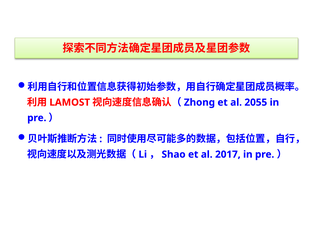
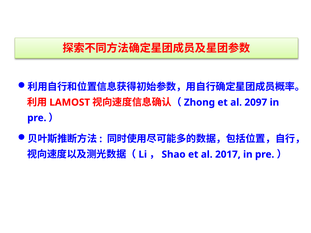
2055: 2055 -> 2097
